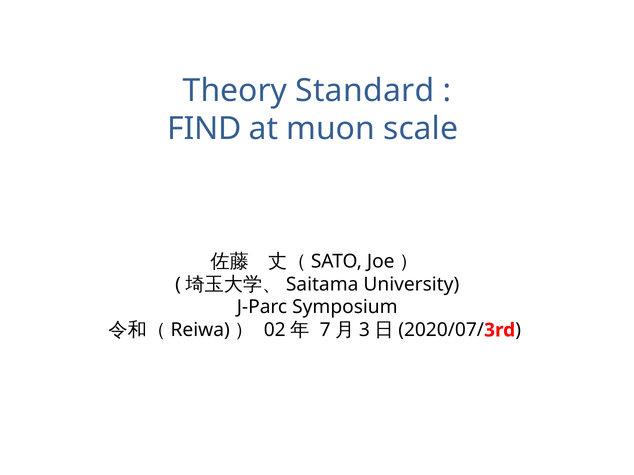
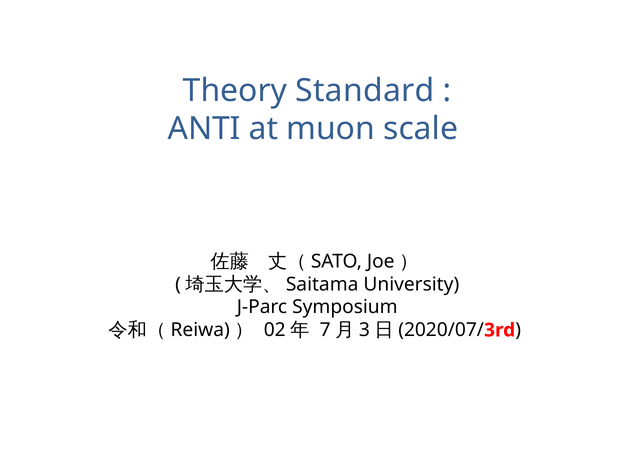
FIND: FIND -> ANTI
